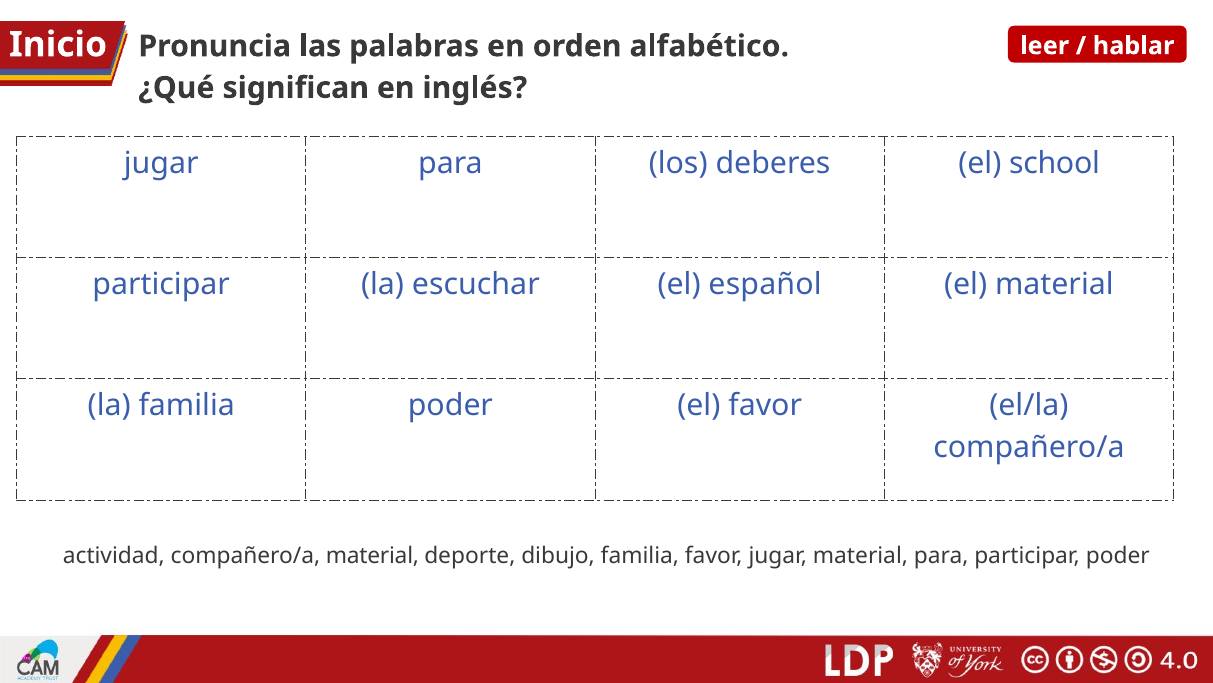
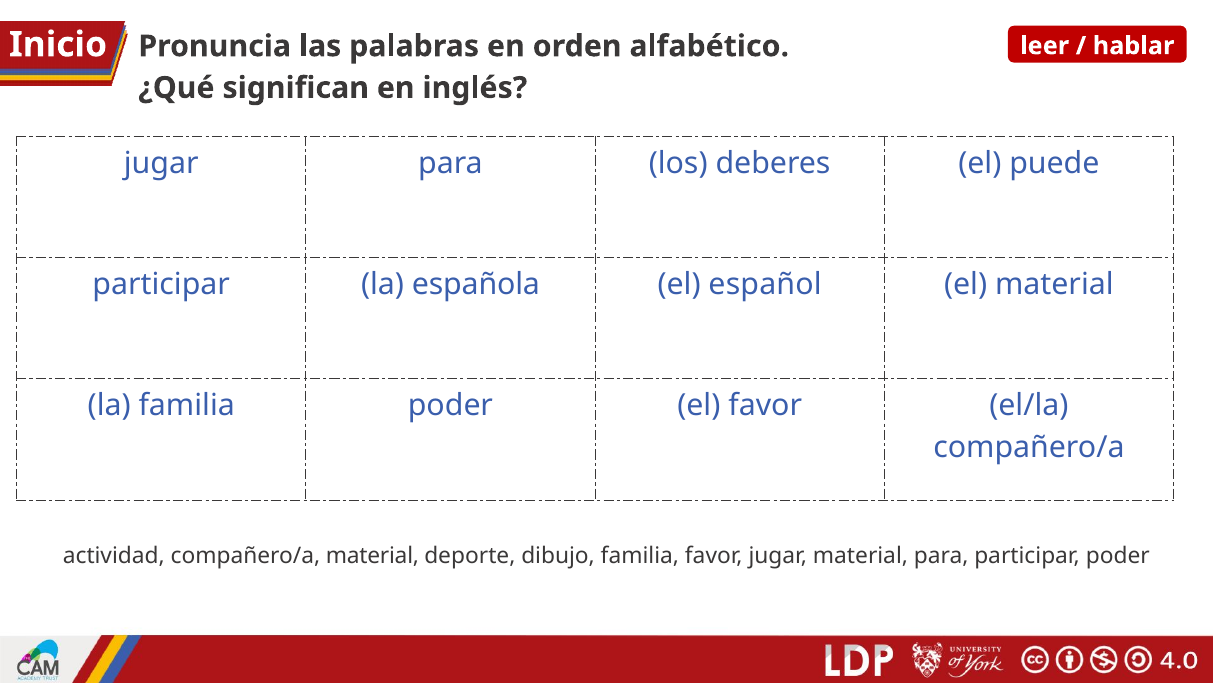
school: school -> puede
escuchar: escuchar -> española
